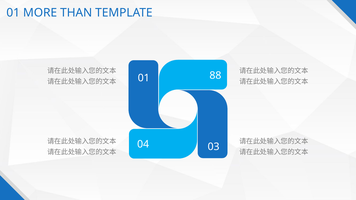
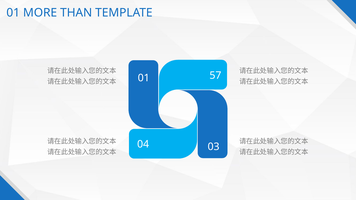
88: 88 -> 57
